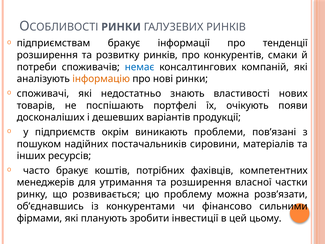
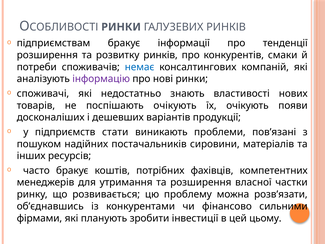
інформацію colour: orange -> purple
поспішають портфелі: портфелі -> очікують
окрім: окрім -> стати
